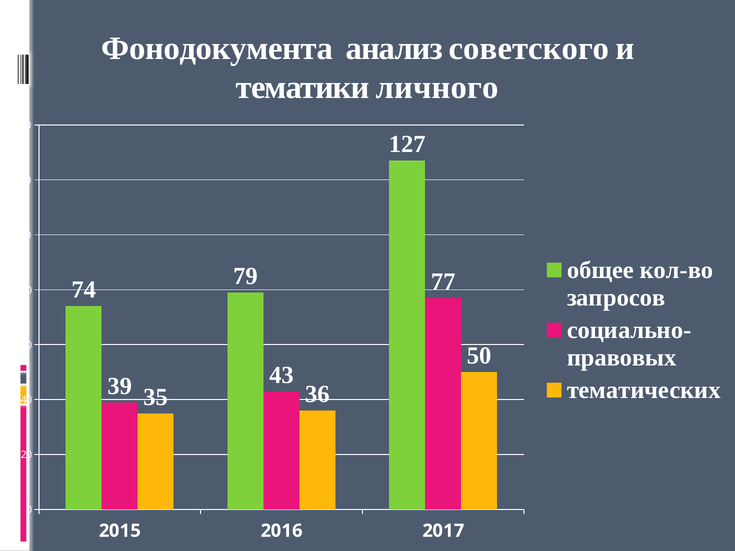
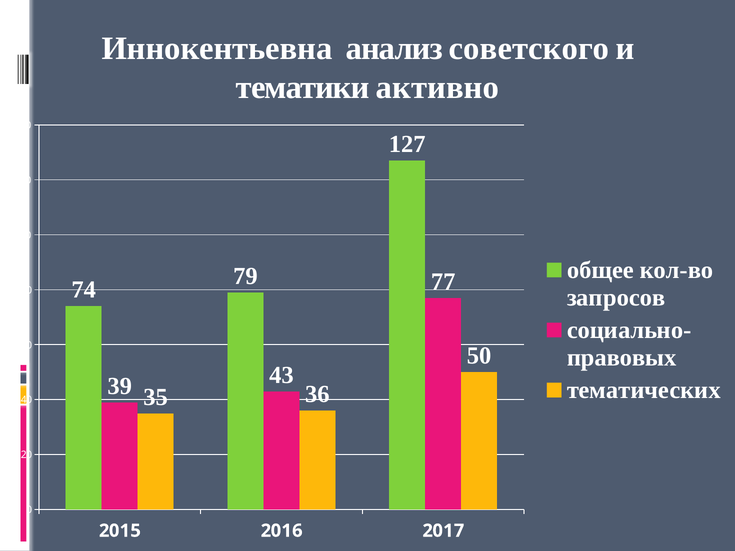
Фонодокумента: Фонодокумента -> Иннокентьевна
личного: личного -> активно
